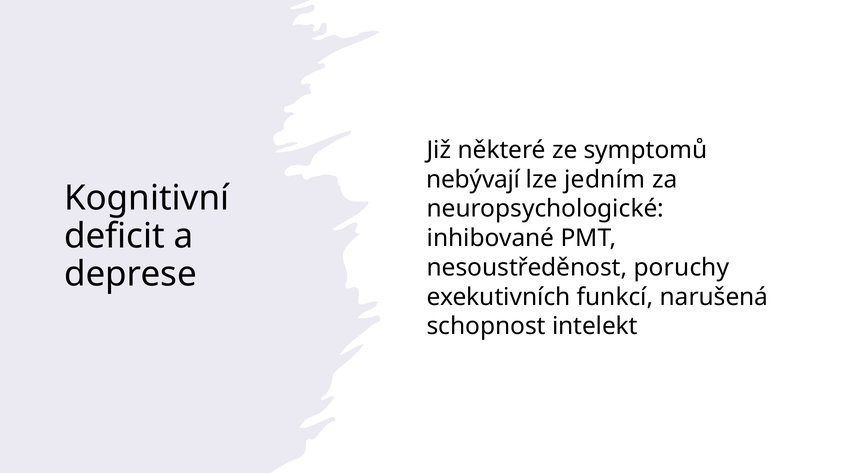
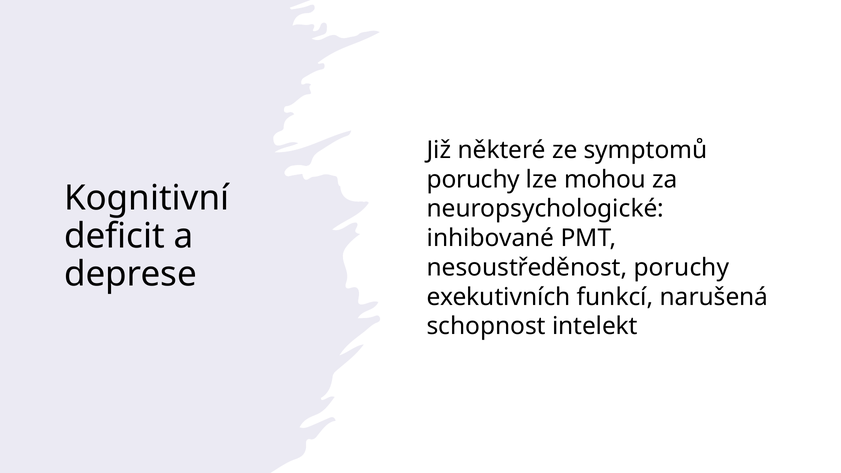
nebývají at (473, 179): nebývají -> poruchy
jedním: jedním -> mohou
